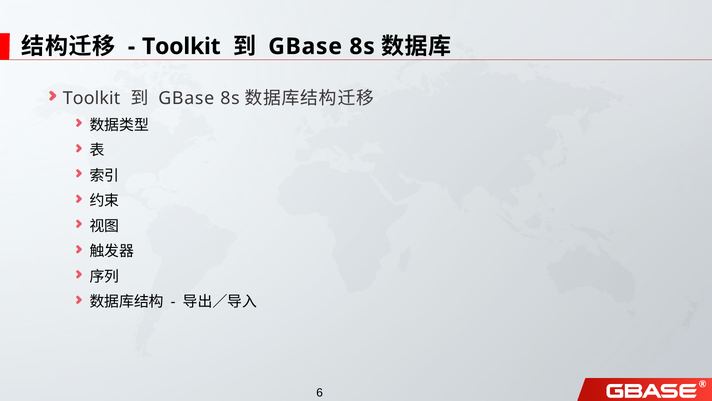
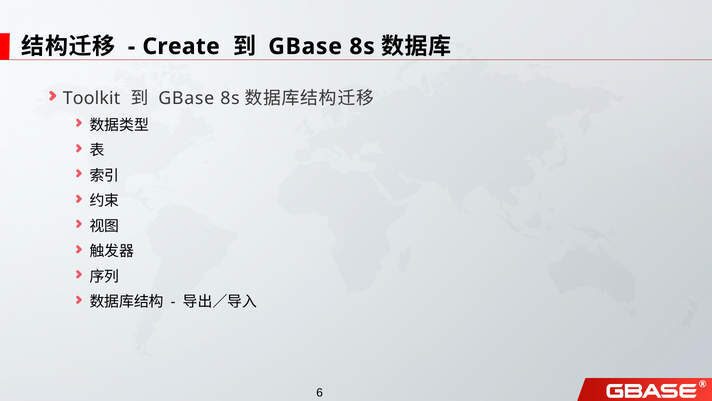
Toolkit at (181, 46): Toolkit -> Create
